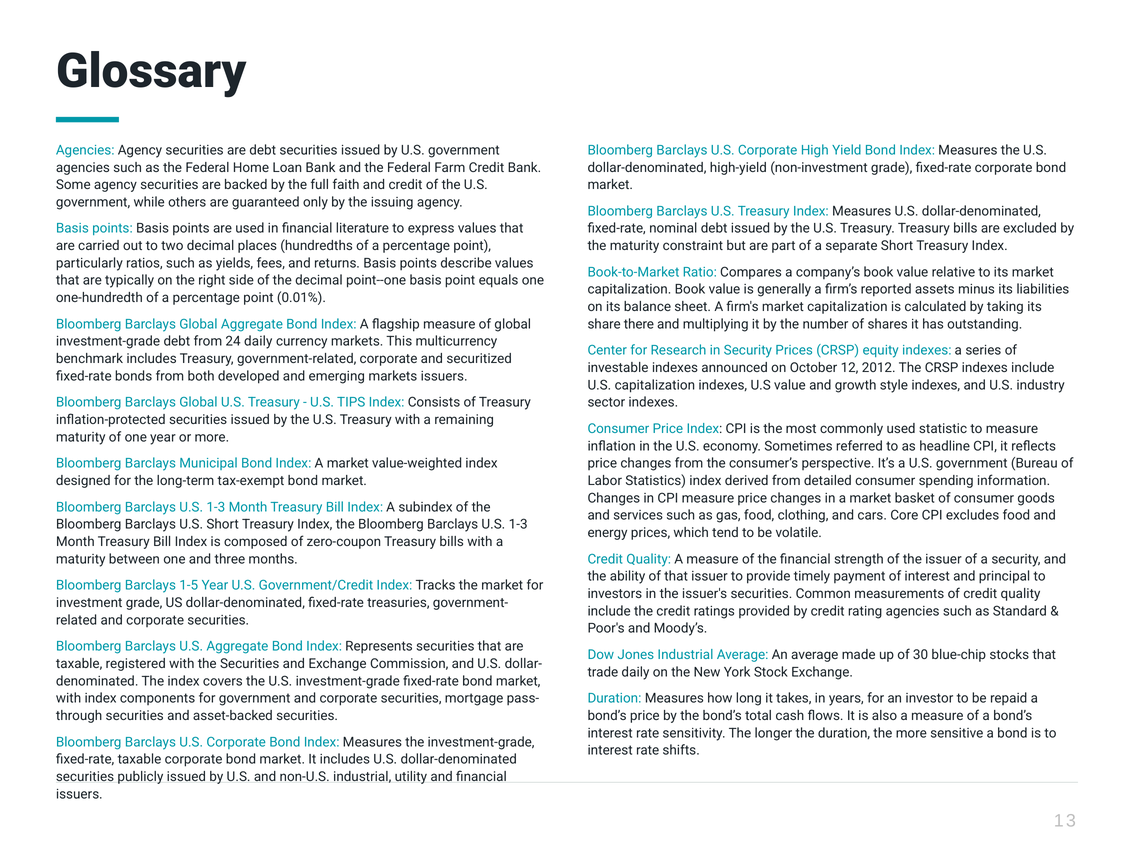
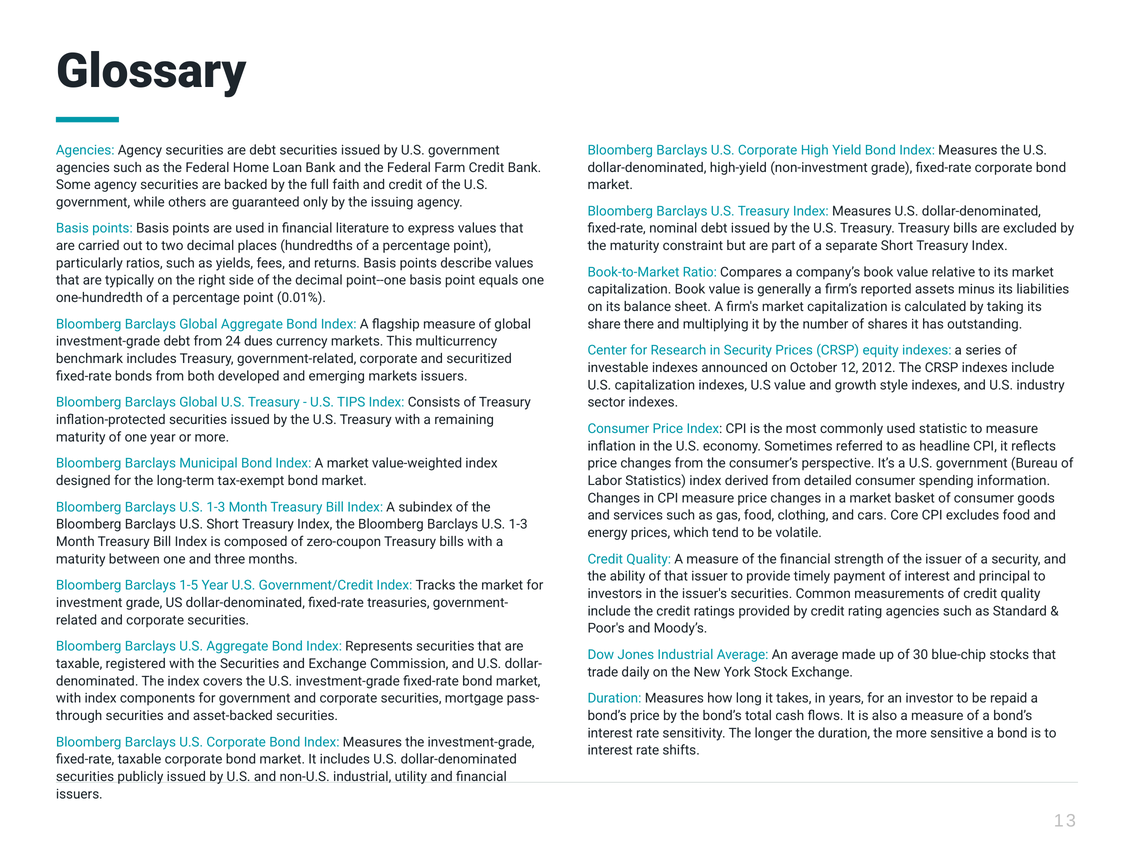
24 daily: daily -> dues
